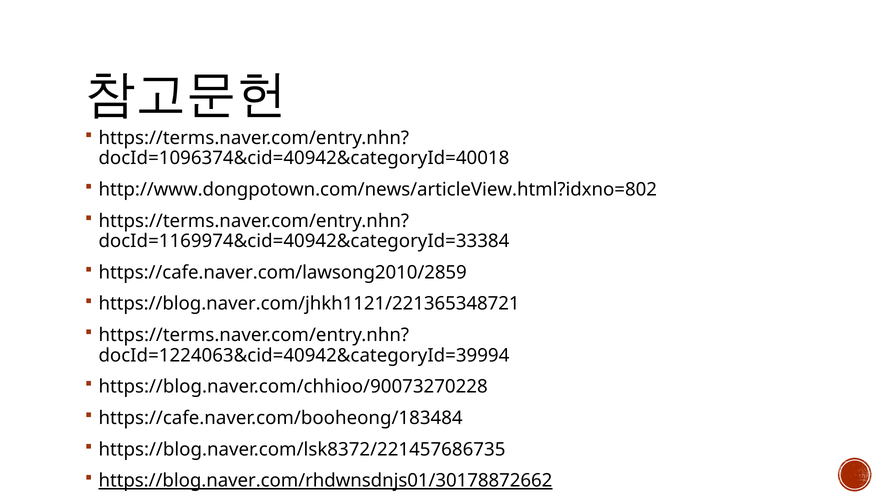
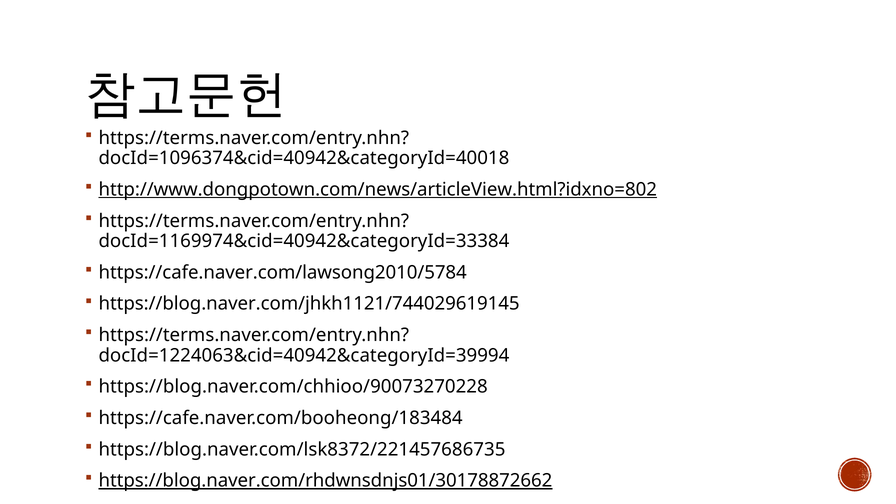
http://www.dongpotown.com/news/articleView.html?idxno=802 underline: none -> present
https://cafe.naver.com/lawsong2010/2859: https://cafe.naver.com/lawsong2010/2859 -> https://cafe.naver.com/lawsong2010/5784
https://blog.naver.com/jhkh1121/221365348721: https://blog.naver.com/jhkh1121/221365348721 -> https://blog.naver.com/jhkh1121/744029619145
